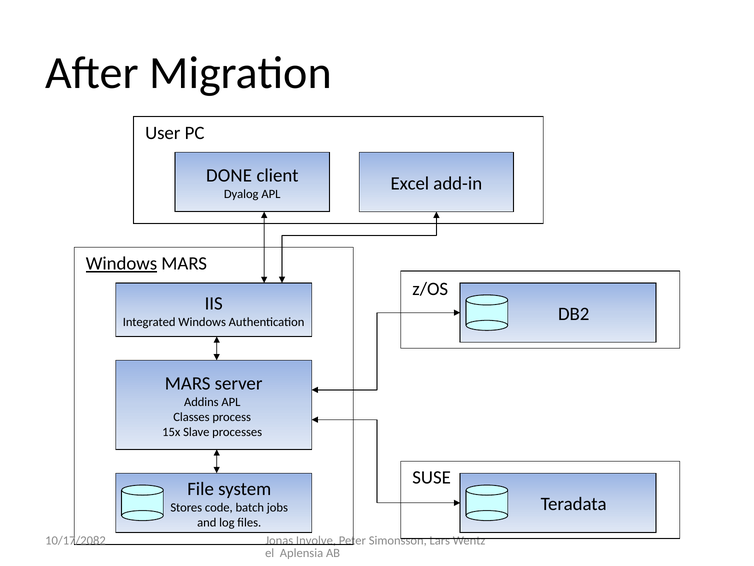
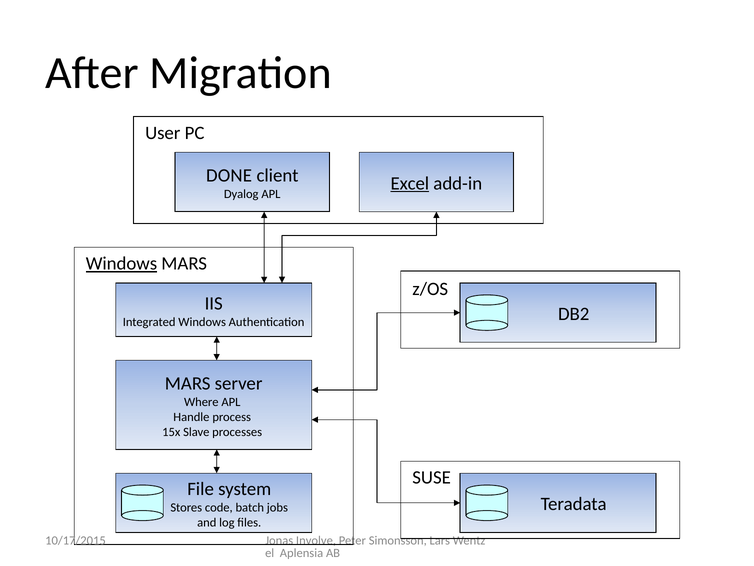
Excel underline: none -> present
Addins: Addins -> Where
Classes: Classes -> Handle
10/17/2082: 10/17/2082 -> 10/17/2015
